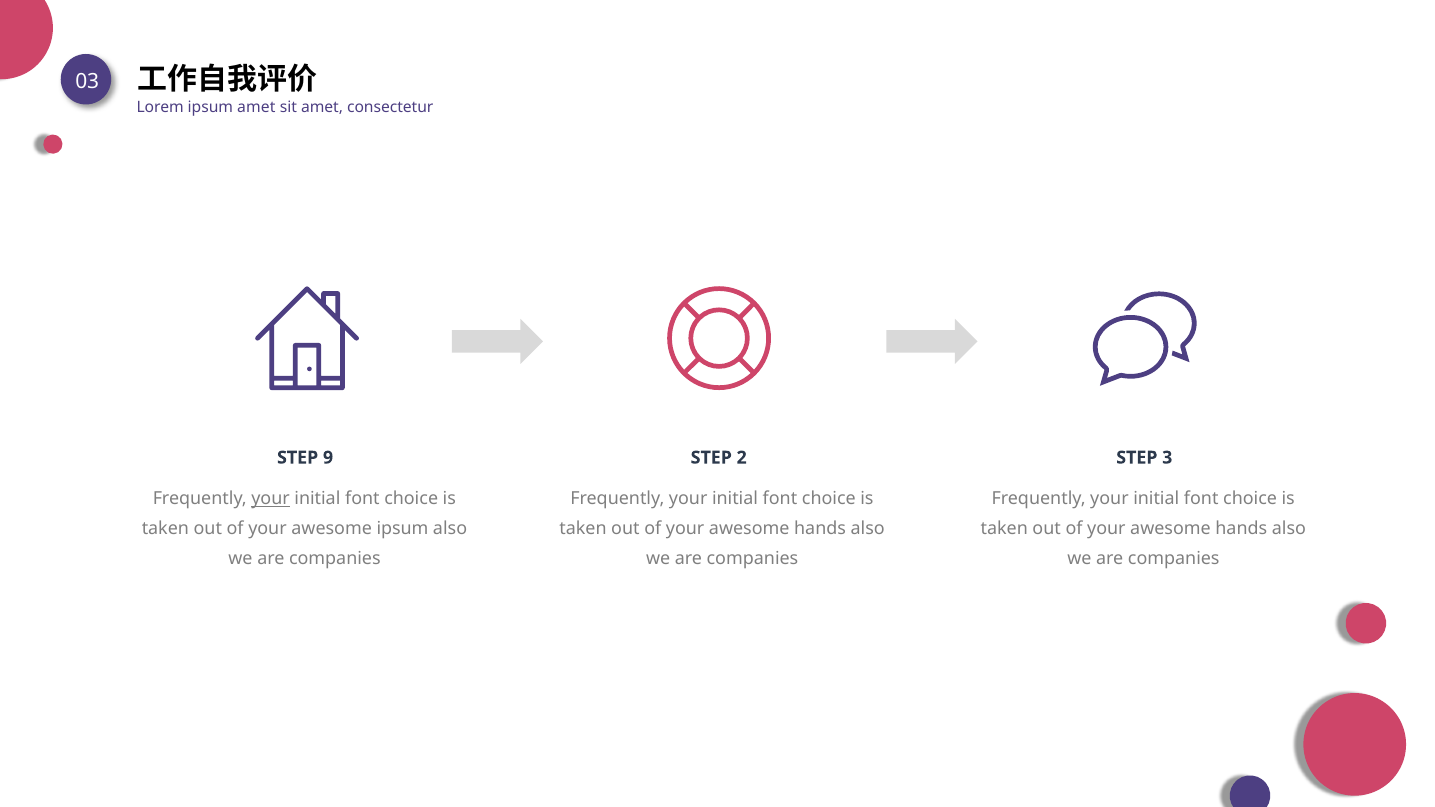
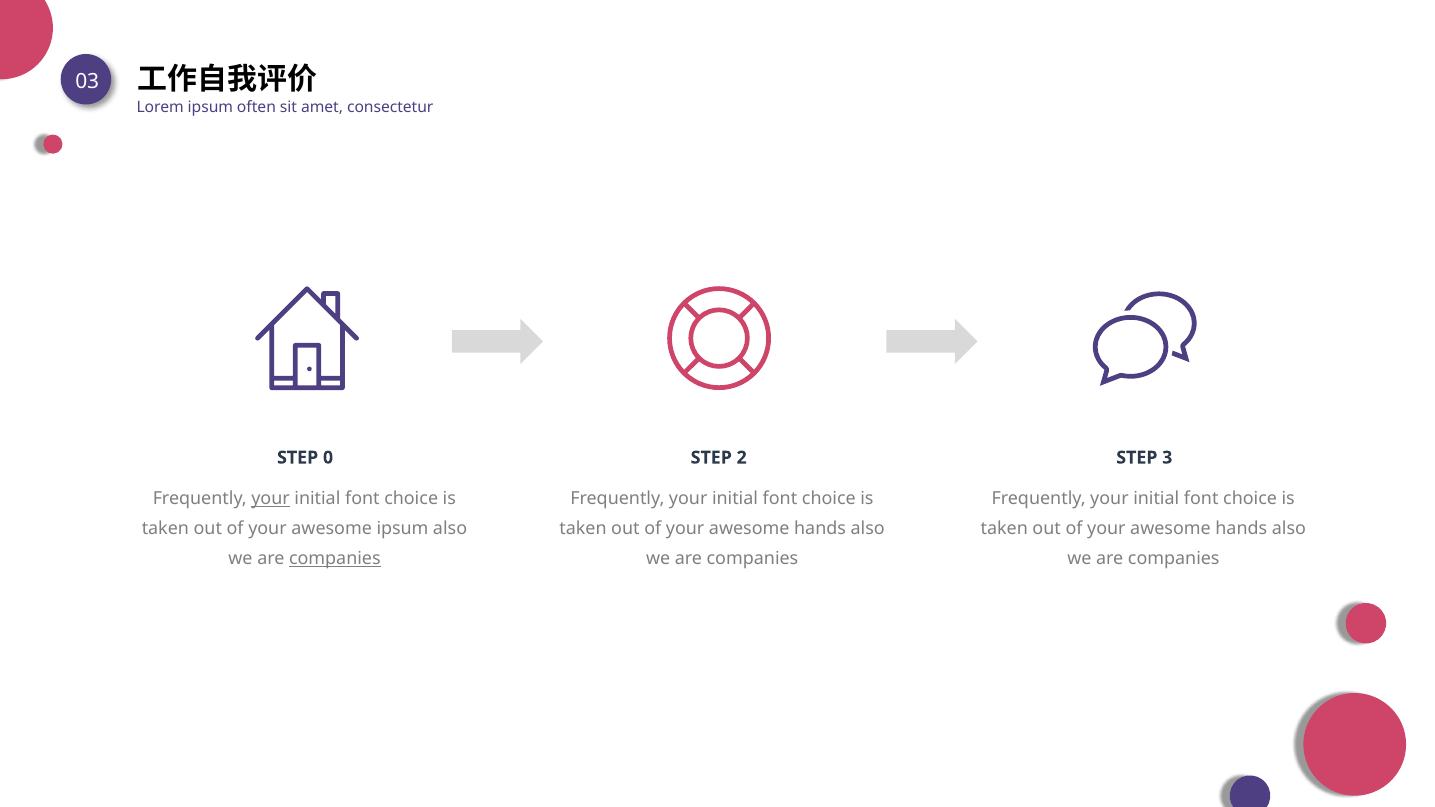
ipsum amet: amet -> often
9: 9 -> 0
companies at (335, 559) underline: none -> present
